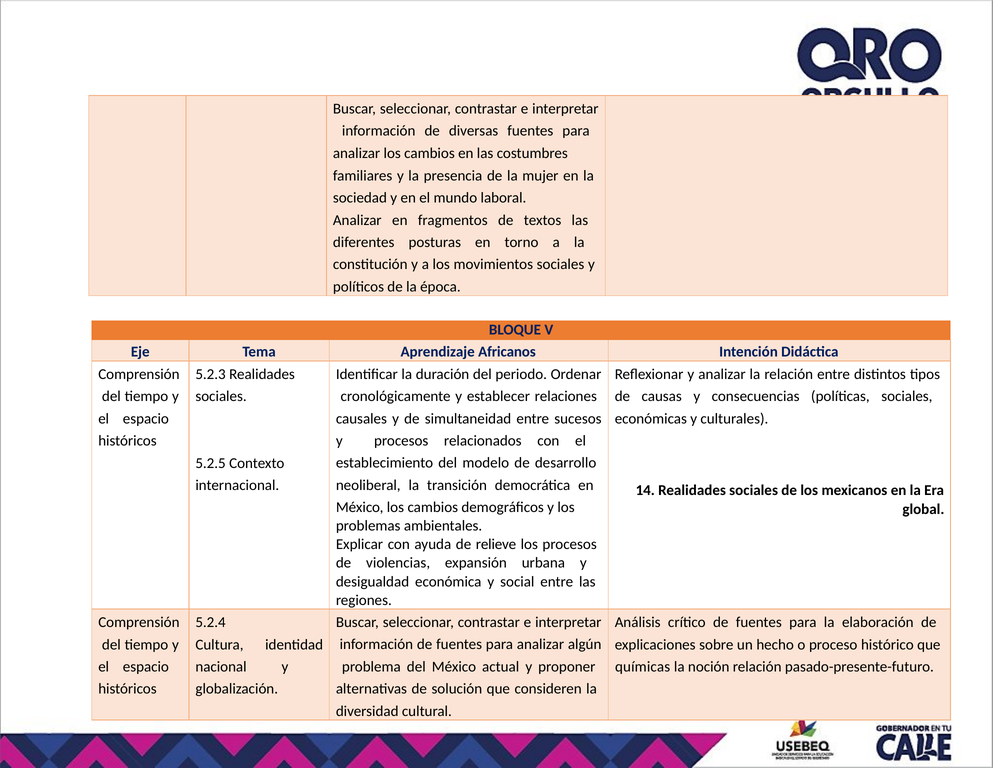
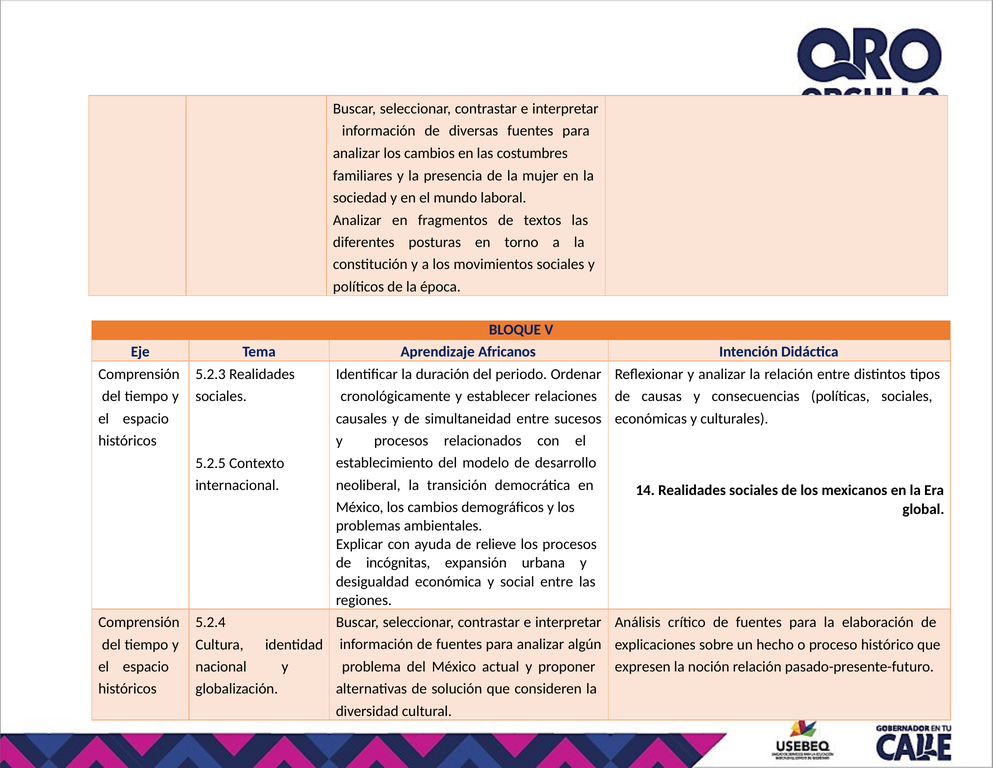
violencias: violencias -> incógnitas
químicas: químicas -> expresen
